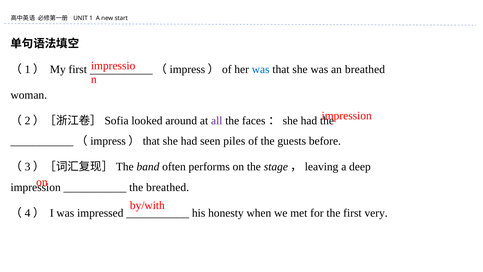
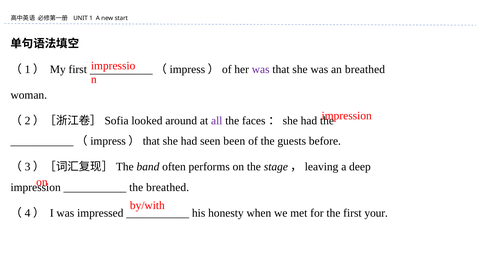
was at (261, 69) colour: blue -> purple
piles: piles -> been
very: very -> your
